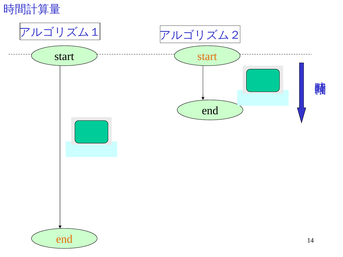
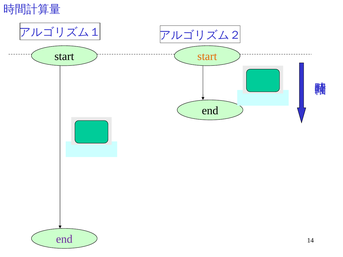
end at (64, 239) colour: orange -> purple
